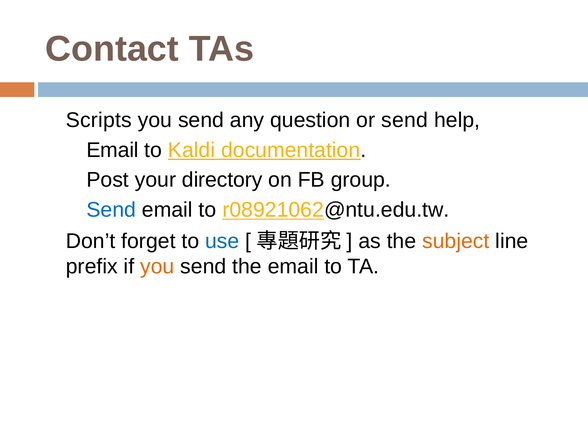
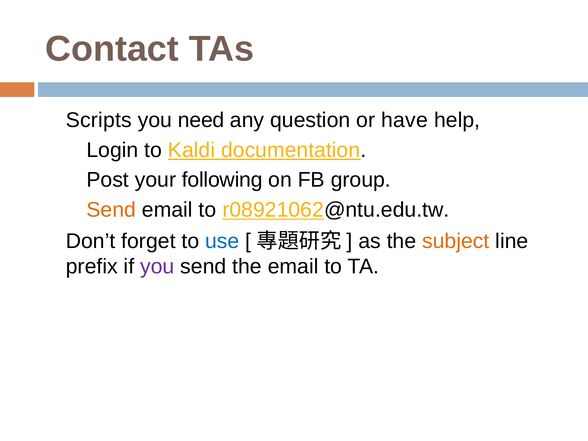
send at (201, 120): send -> need
or send: send -> have
Email at (112, 150): Email -> Login
directory: directory -> following
Send at (111, 210) colour: blue -> orange
you at (157, 267) colour: orange -> purple
